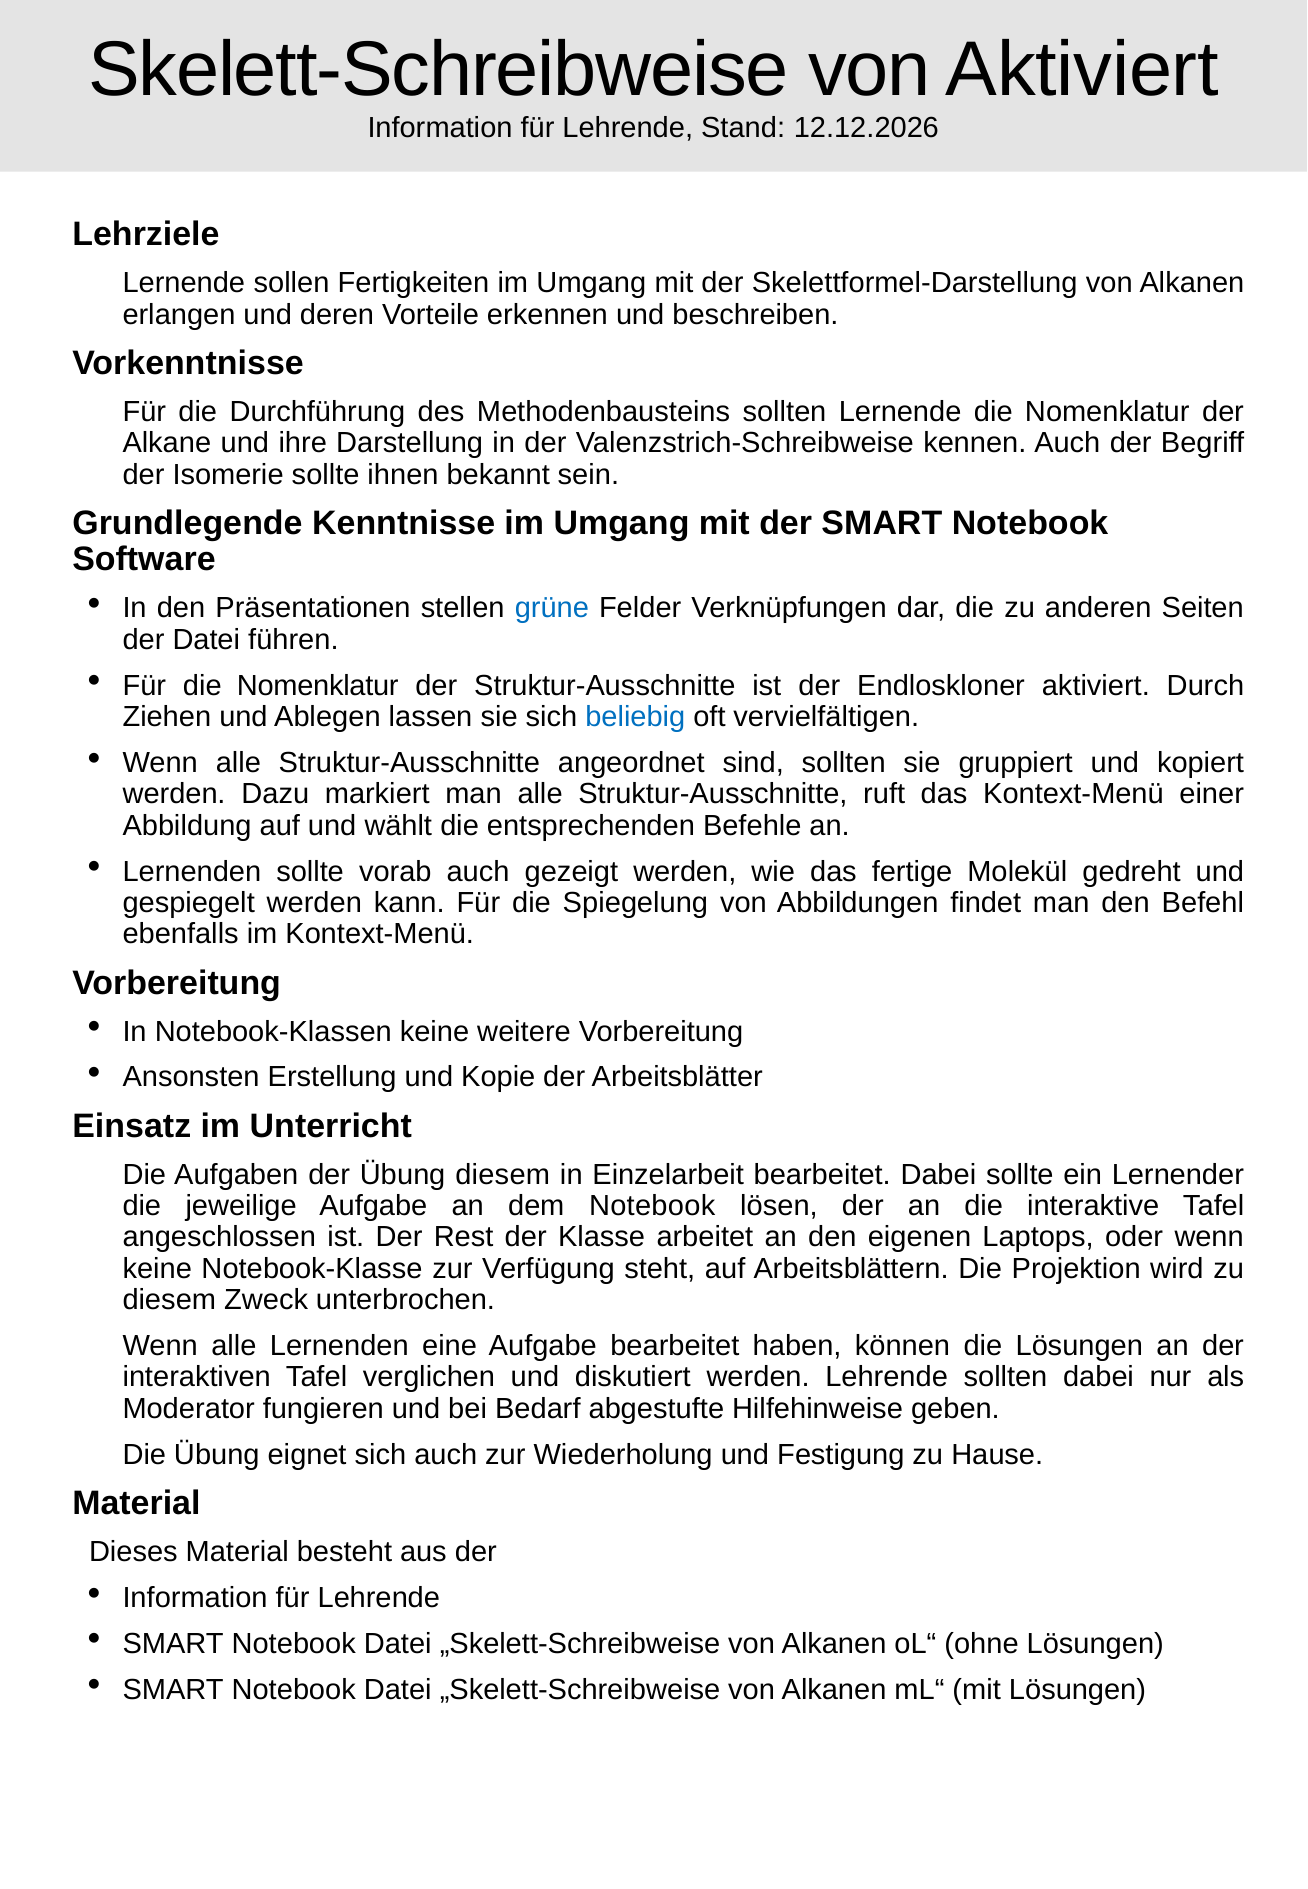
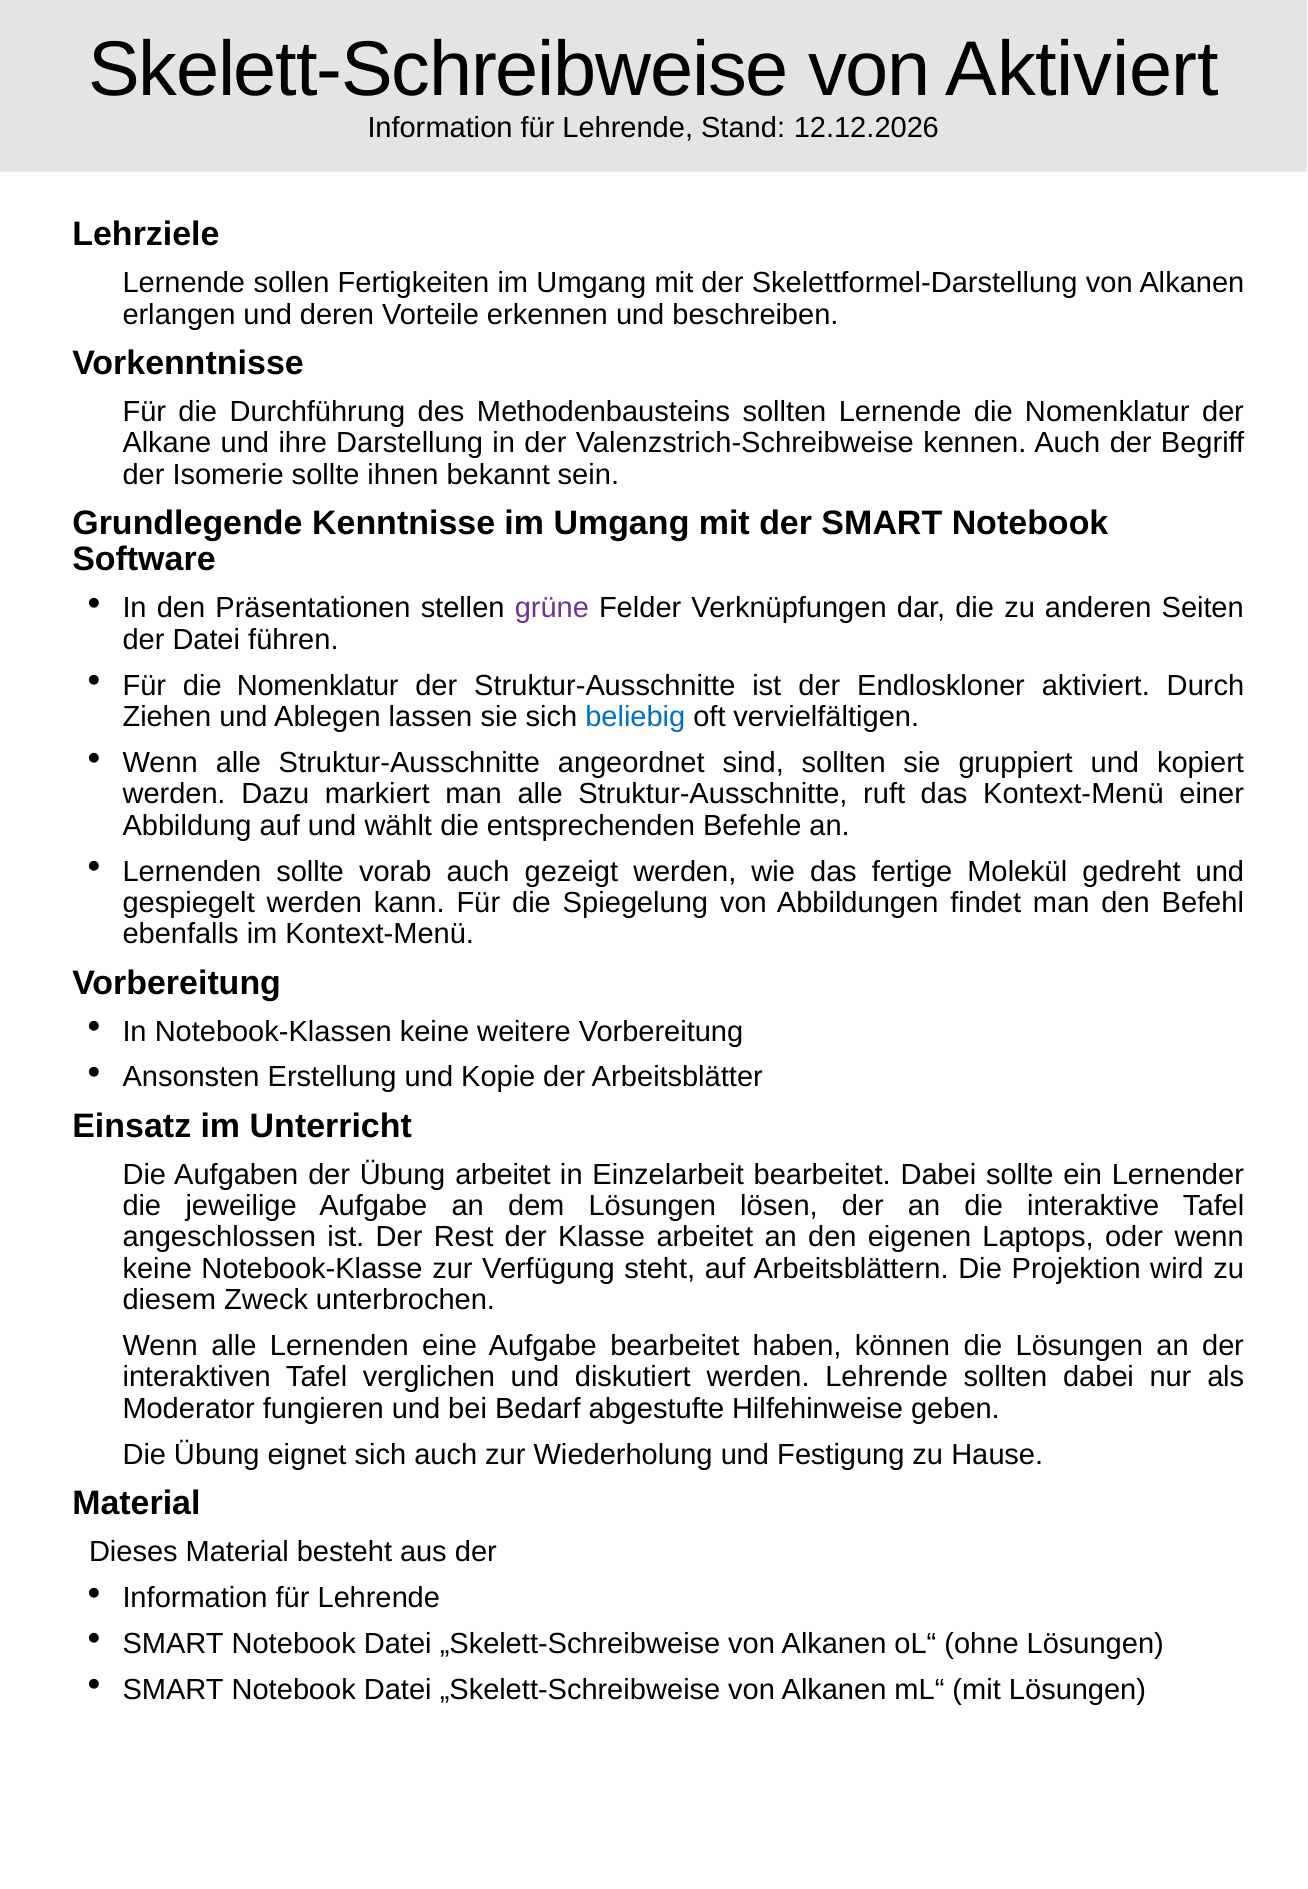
grüne colour: blue -> purple
Übung diesem: diesem -> arbeitet
dem Notebook: Notebook -> Lösungen
